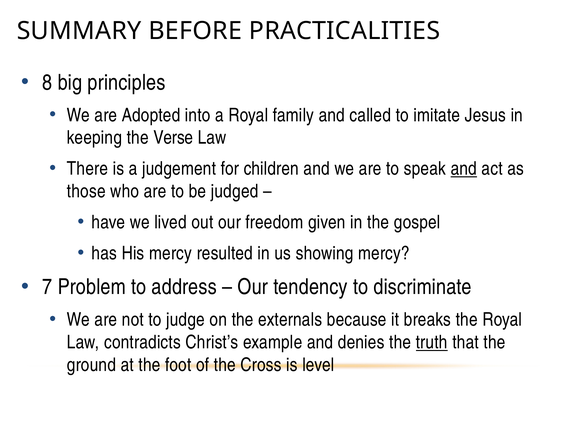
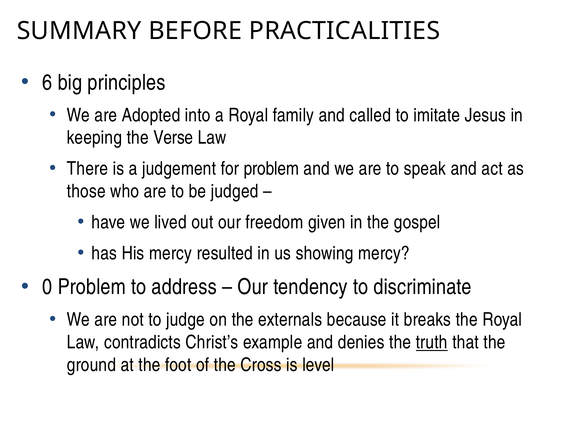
8: 8 -> 6
for children: children -> problem
and at (464, 169) underline: present -> none
7: 7 -> 0
